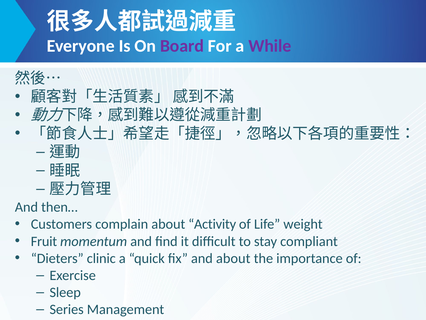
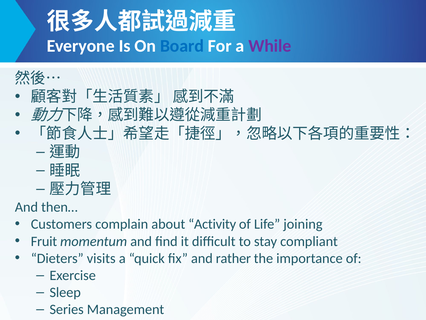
Board colour: purple -> blue
weight: weight -> joining
clinic: clinic -> visits
and about: about -> rather
